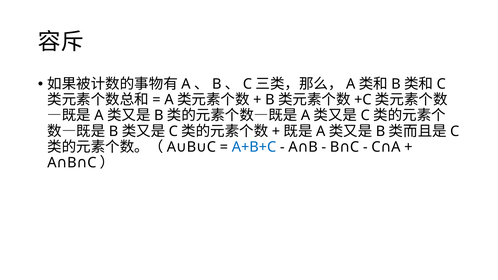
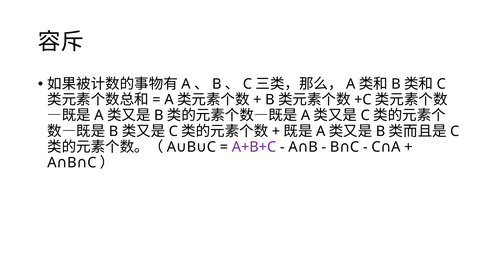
A+B+C colour: blue -> purple
